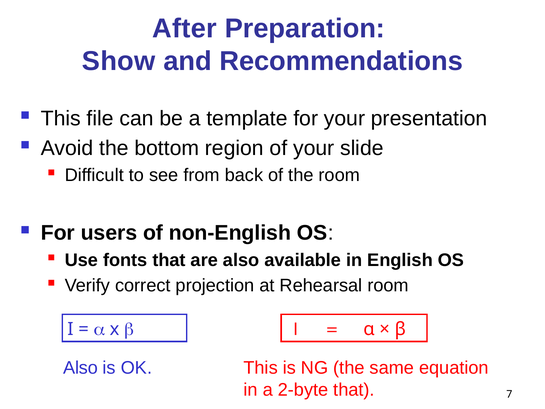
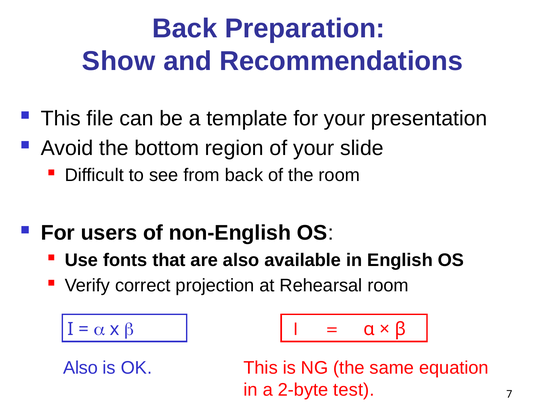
After at (185, 28): After -> Back
2-byte that: that -> test
